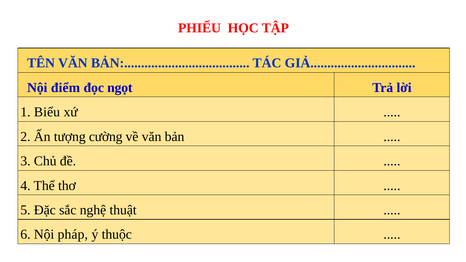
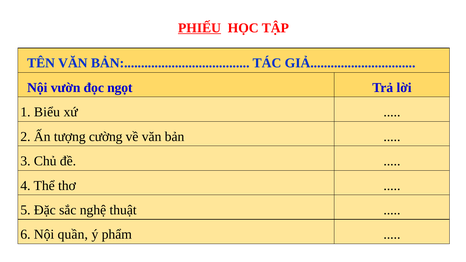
PHIẾU underline: none -> present
điểm: điểm -> vườn
pháp: pháp -> quần
thuộc: thuộc -> phẩm
